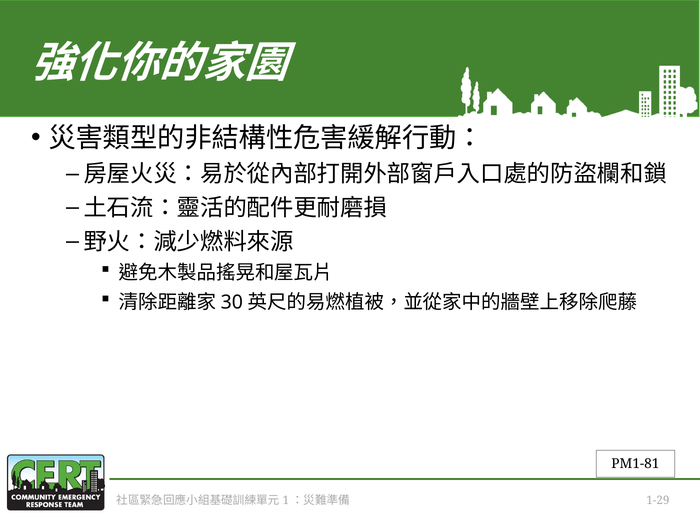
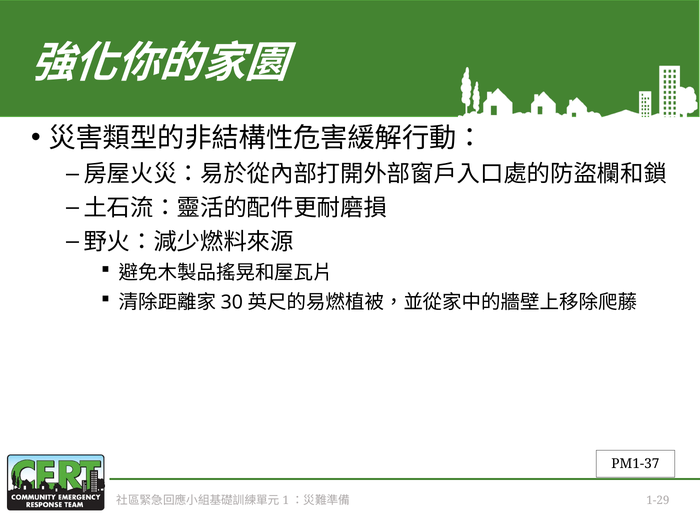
PM1-81: PM1-81 -> PM1-37
